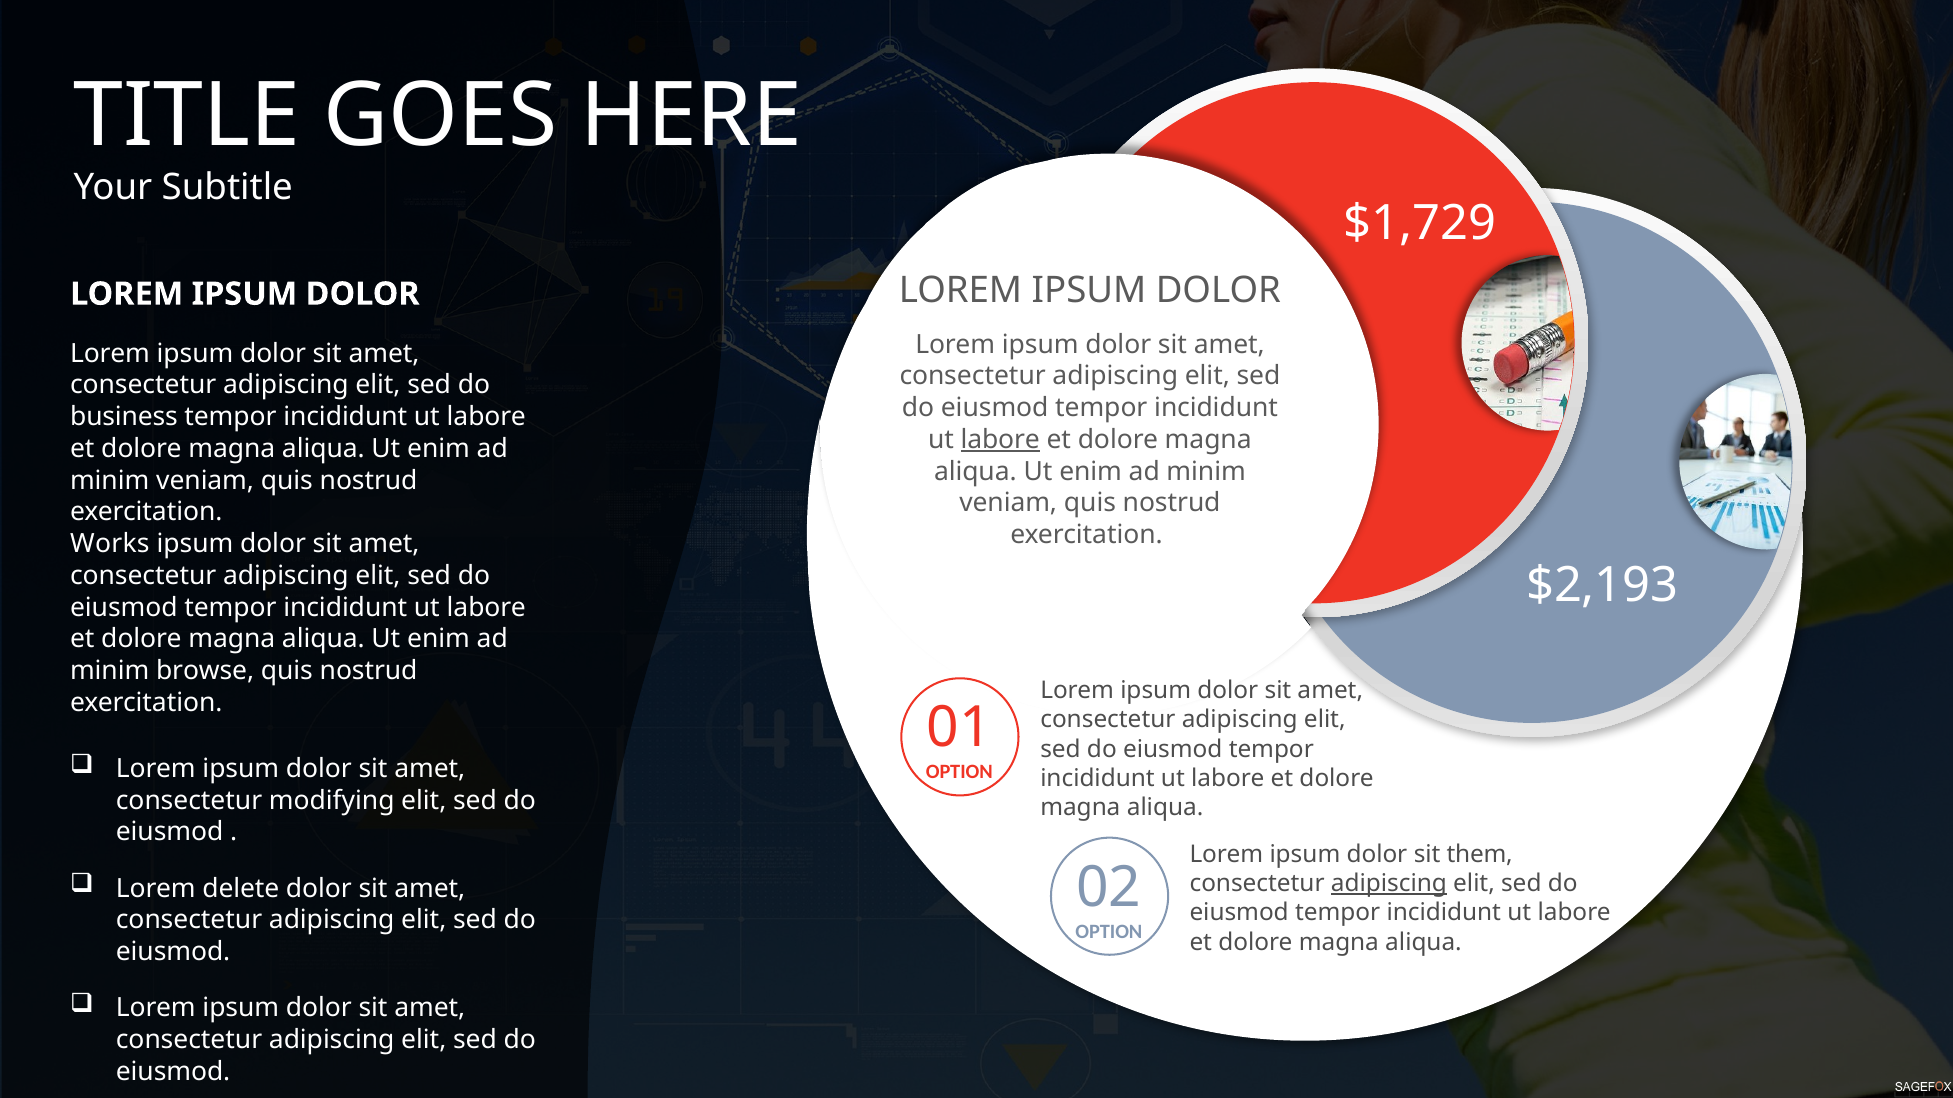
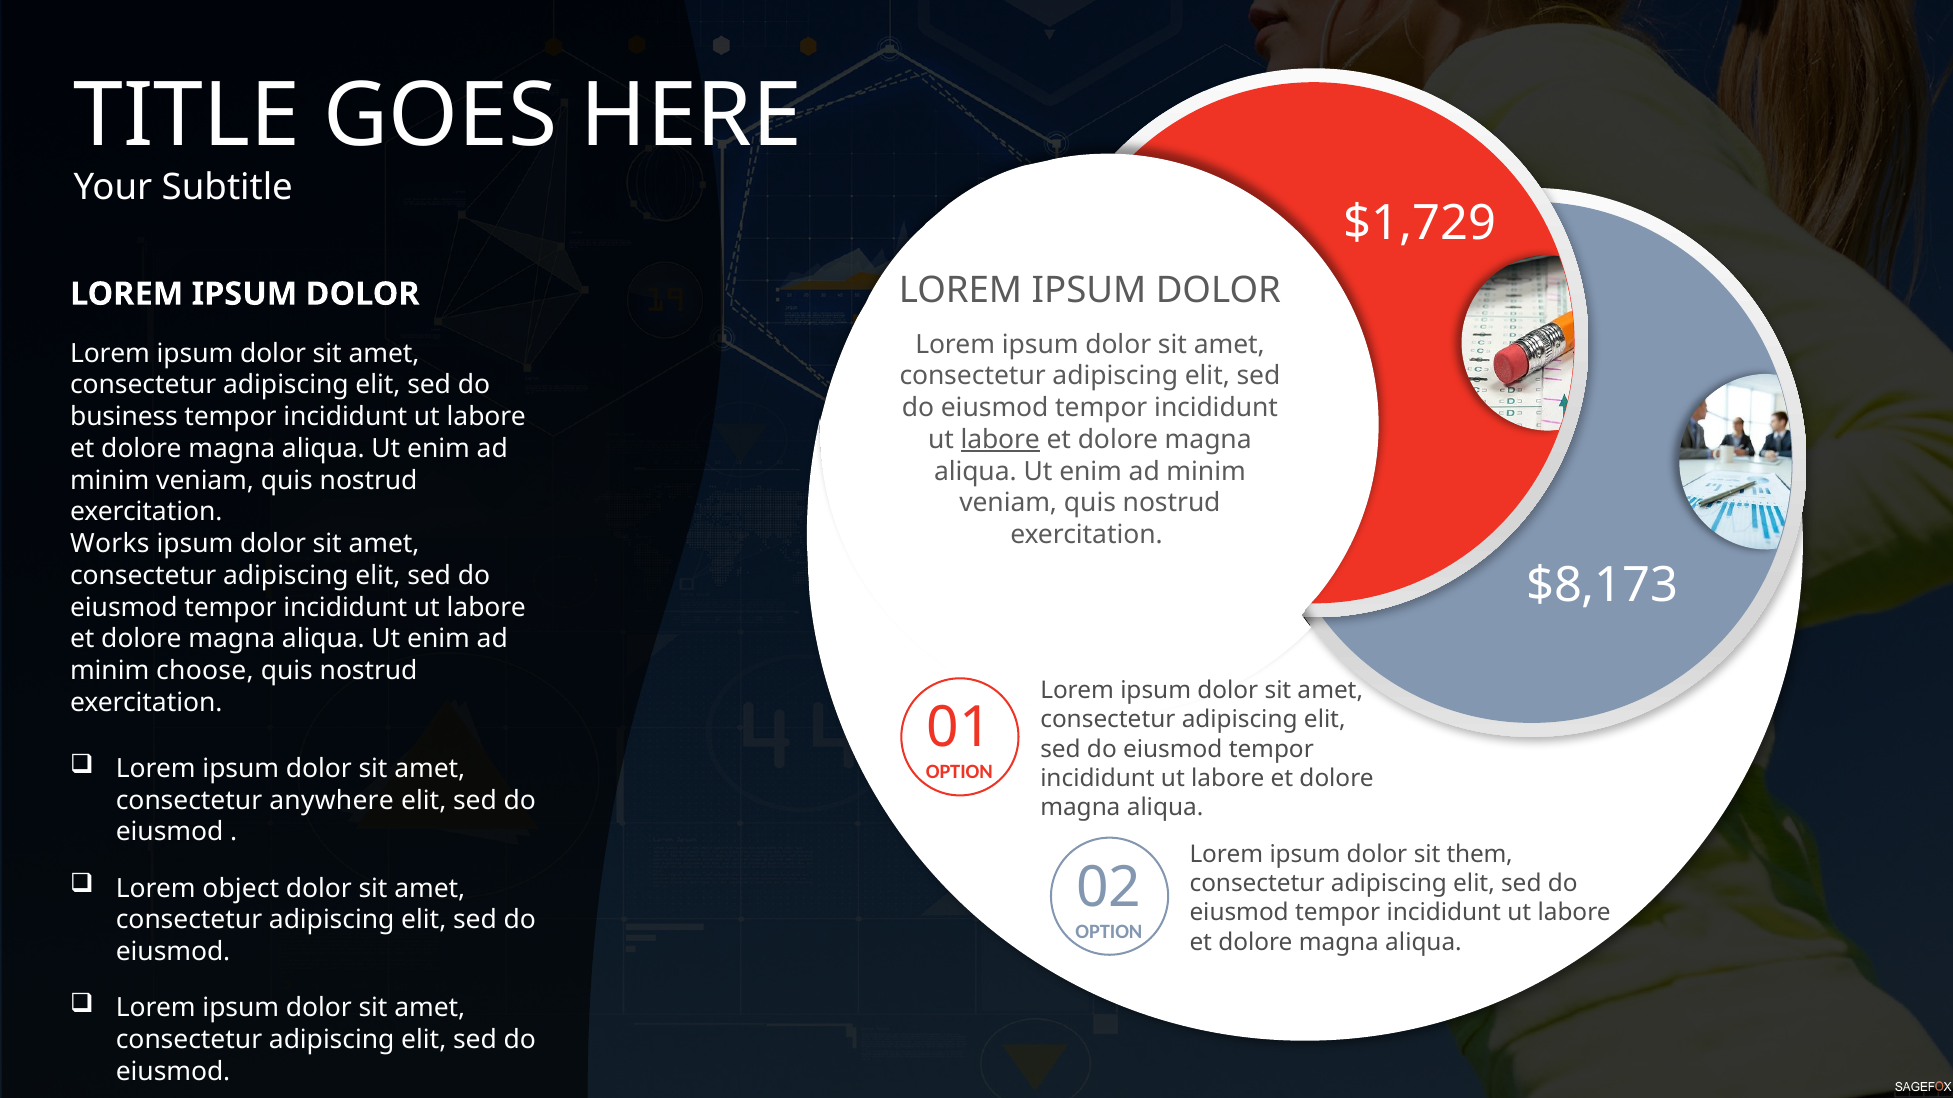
$2,193: $2,193 -> $8,173
browse: browse -> choose
modifying: modifying -> anywhere
delete: delete -> object
adipiscing at (1389, 884) underline: present -> none
